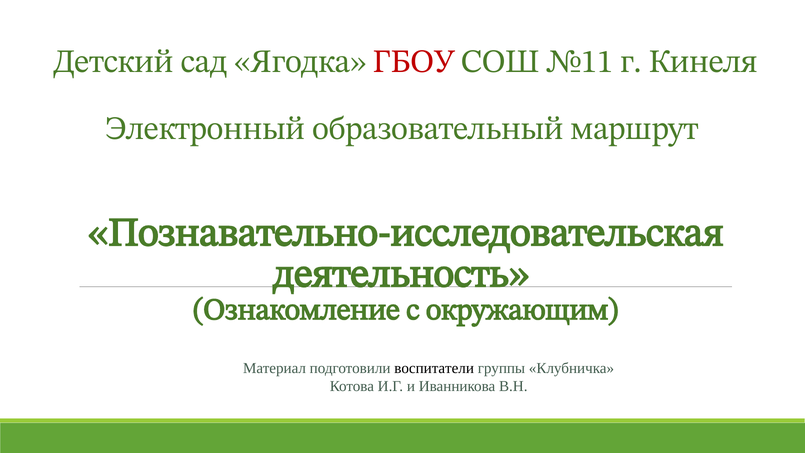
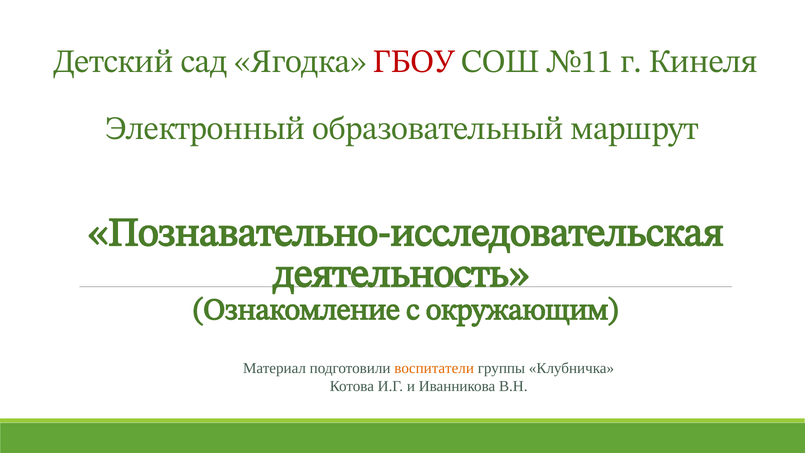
воспитатели colour: black -> orange
